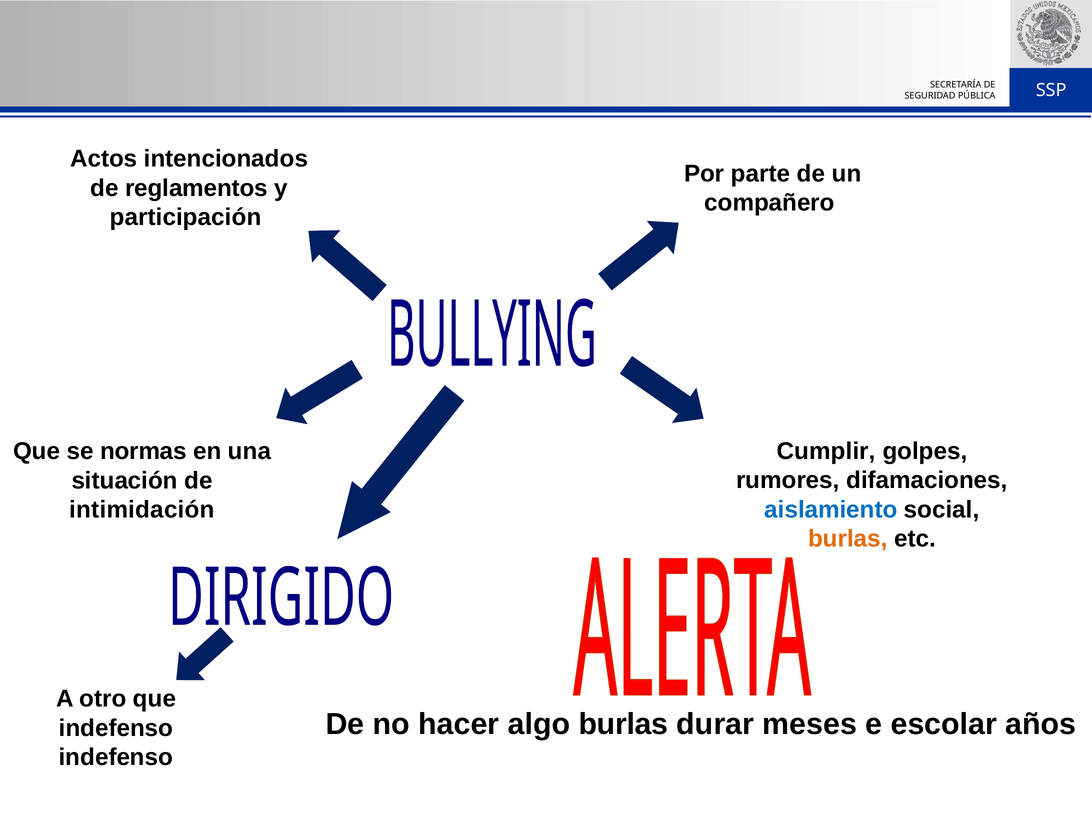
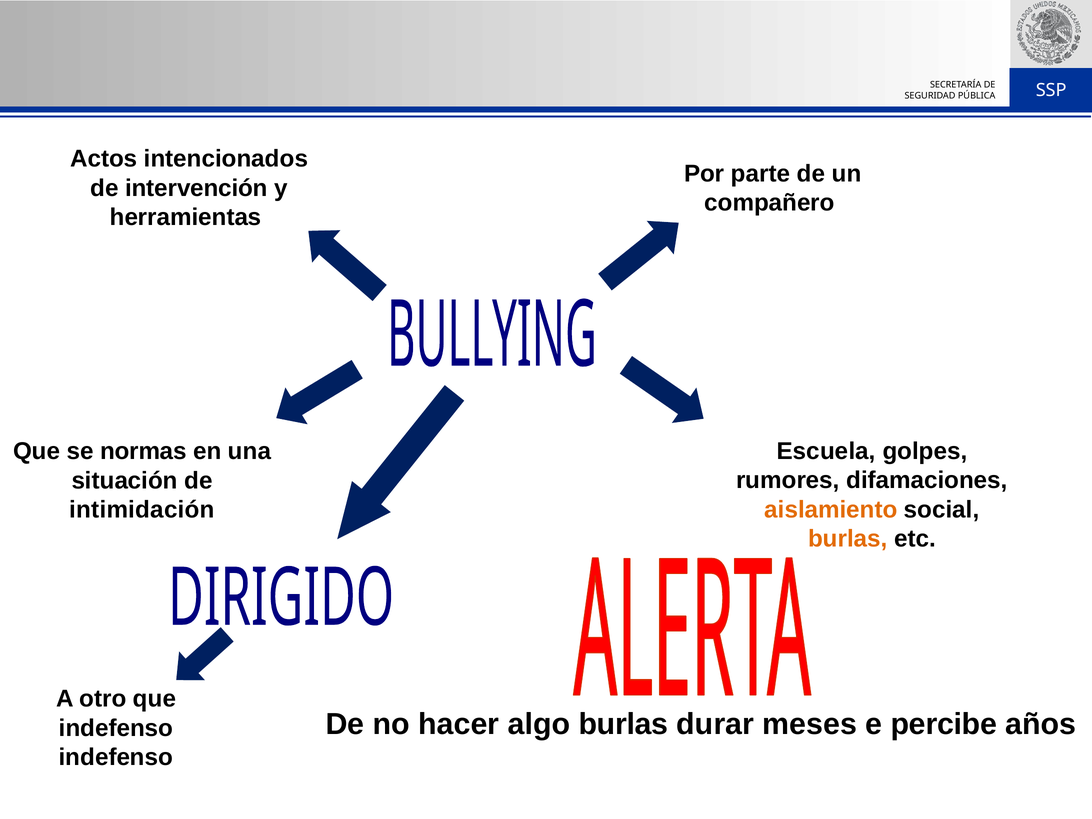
reglamentos: reglamentos -> intervención
participación: participación -> herramientas
Cumplir: Cumplir -> Escuela
aislamiento colour: blue -> orange
escolar: escolar -> percibe
